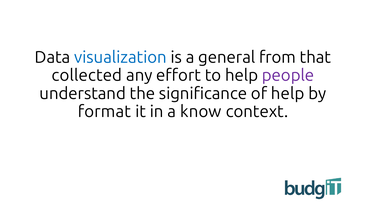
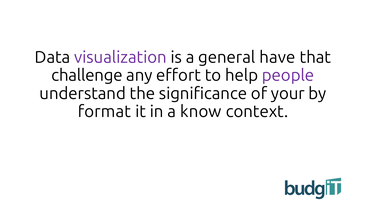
visualization colour: blue -> purple
from: from -> have
collected: collected -> challenge
of help: help -> your
